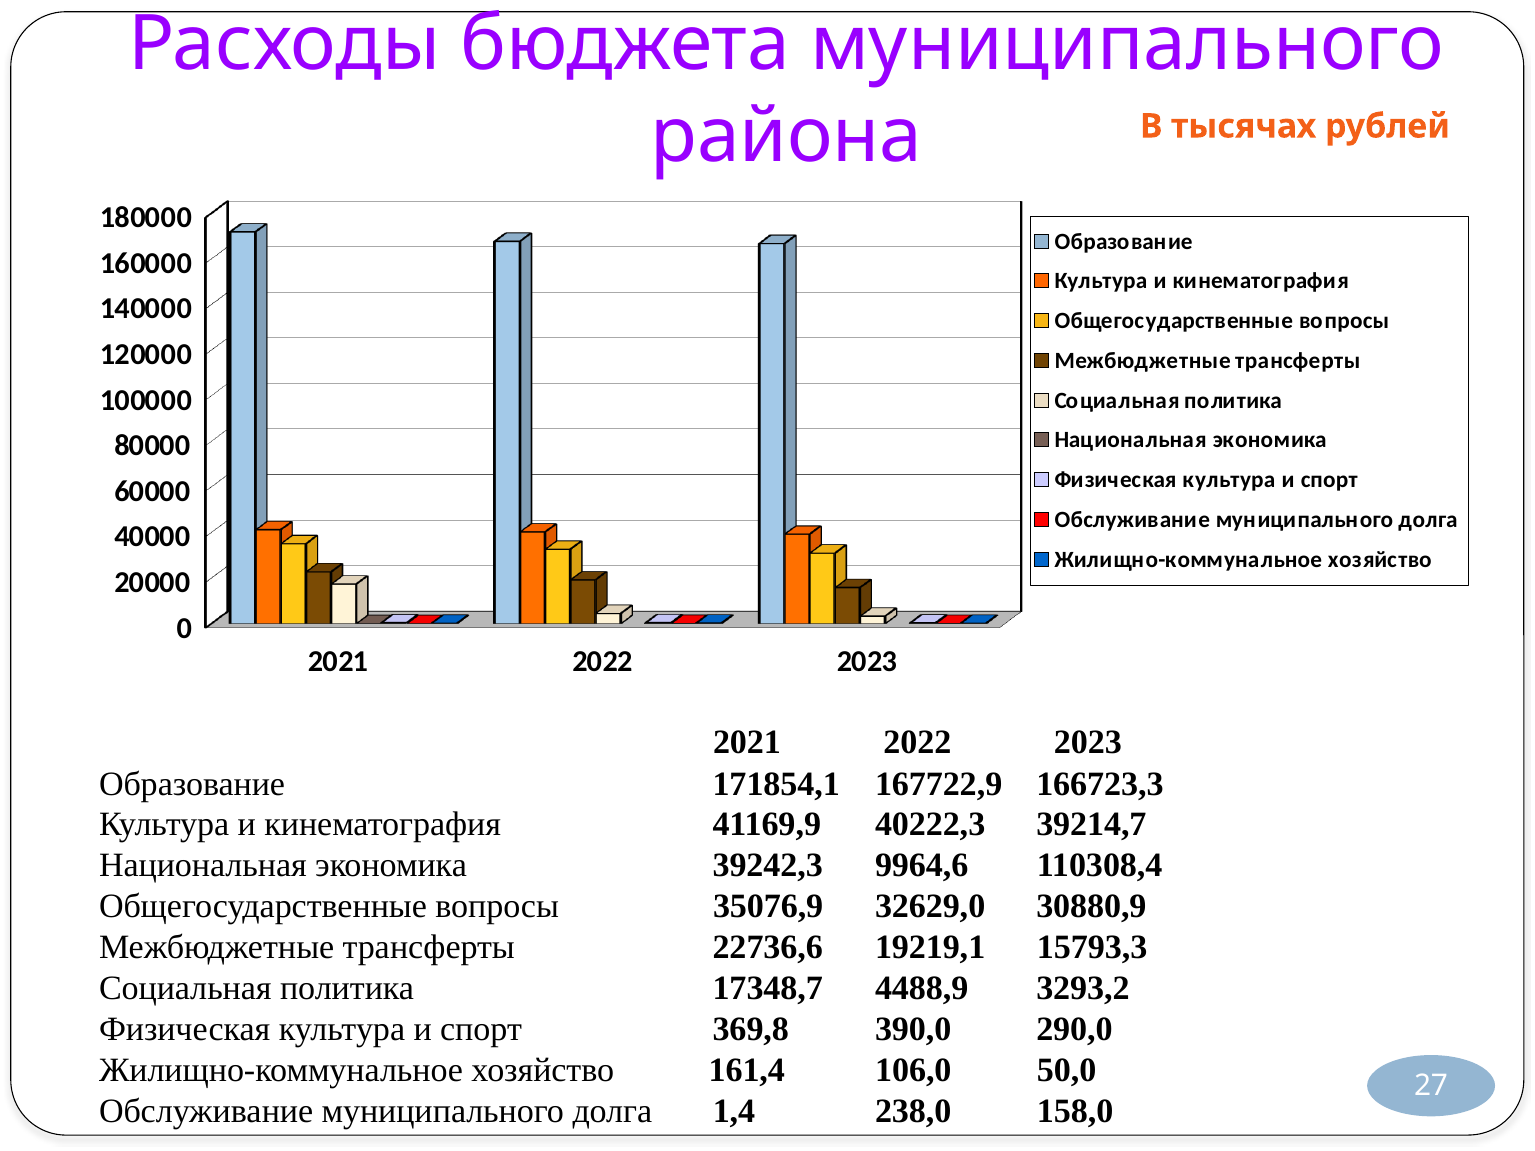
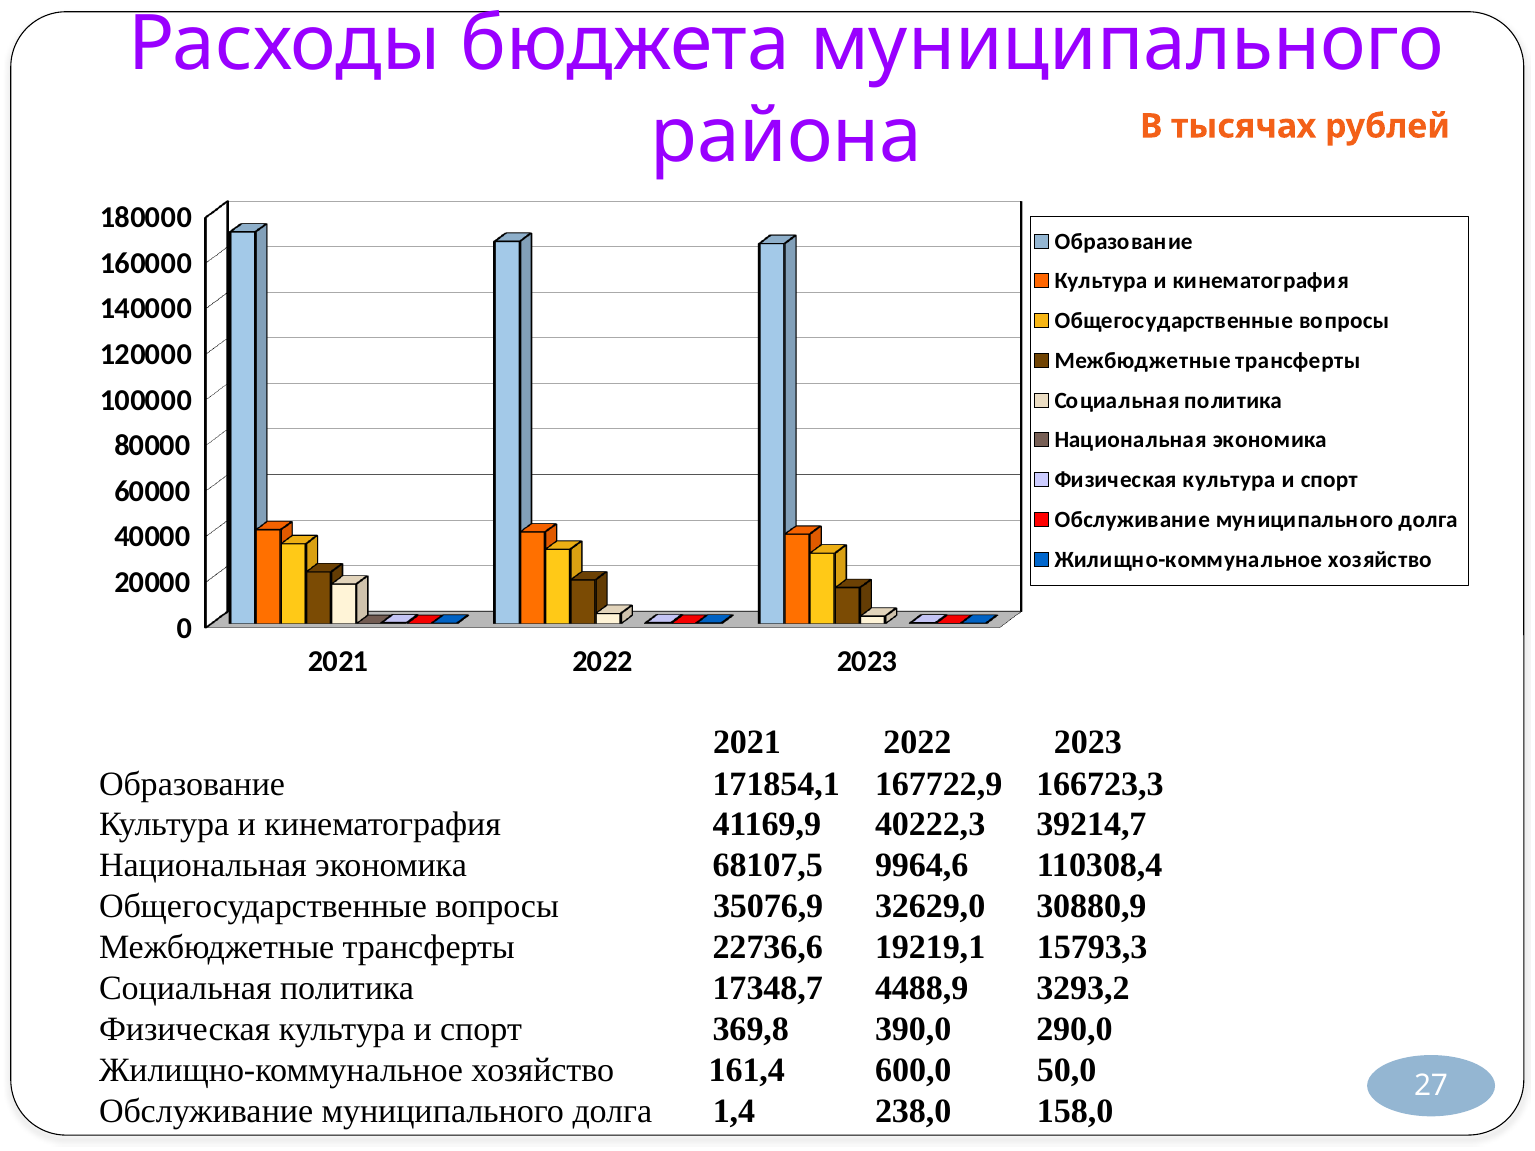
39242,3: 39242,3 -> 68107,5
106,0: 106,0 -> 600,0
